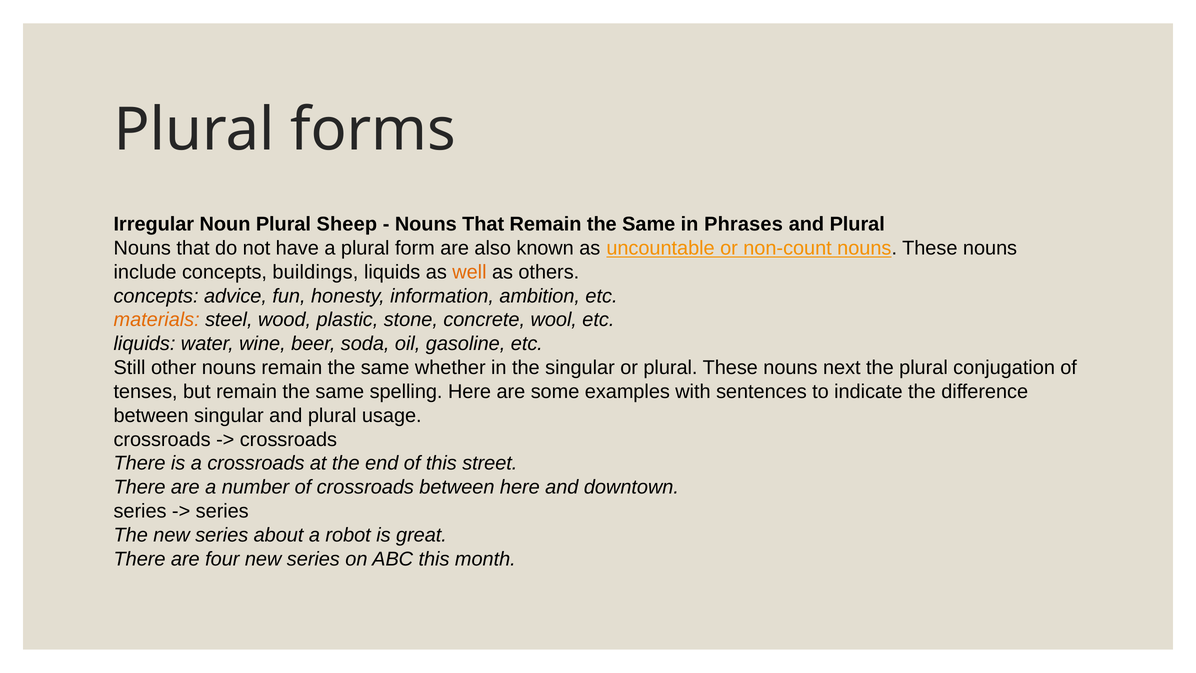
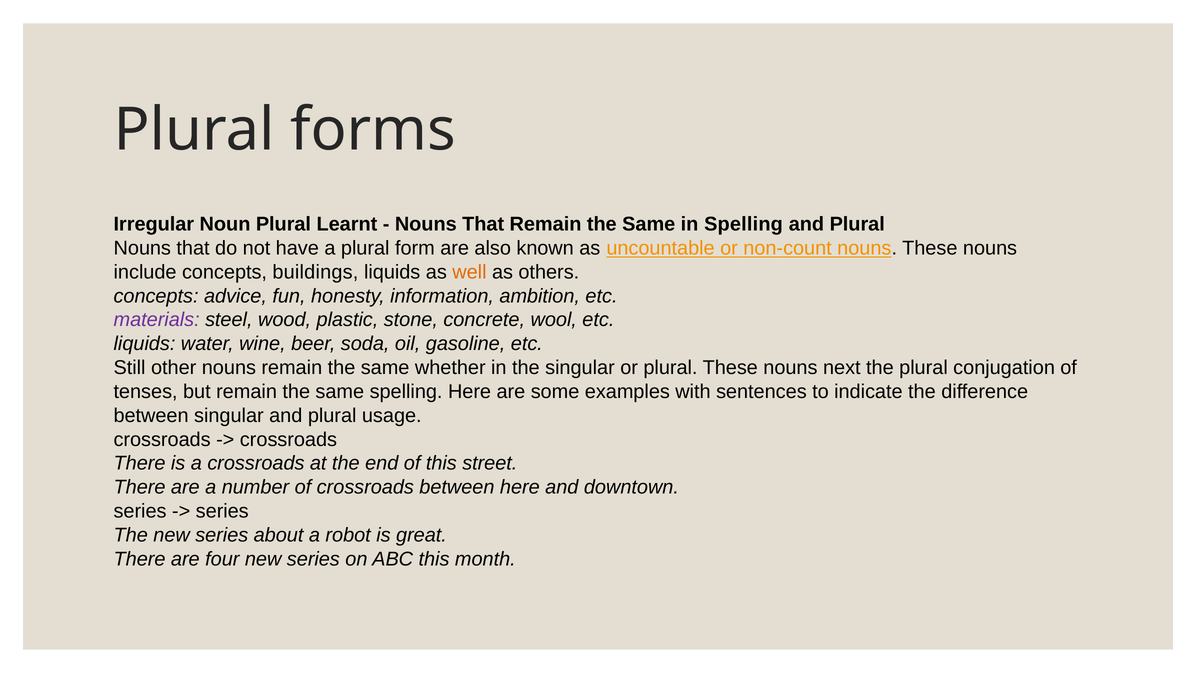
Sheep: Sheep -> Learnt
in Phrases: Phrases -> Spelling
materials colour: orange -> purple
